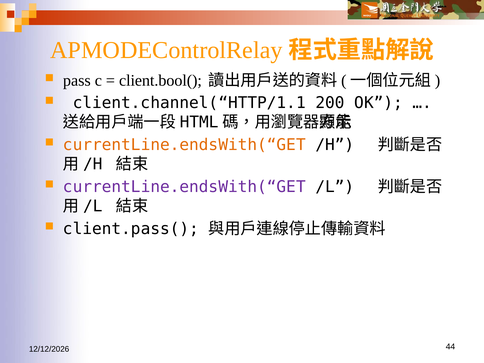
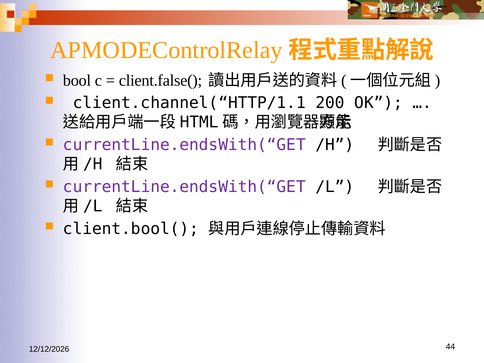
pass: pass -> bool
client.bool(: client.bool( -> client.false(
currentLine.endsWith(“GET at (184, 145) colour: orange -> purple
client.pass(: client.pass( -> client.bool(
